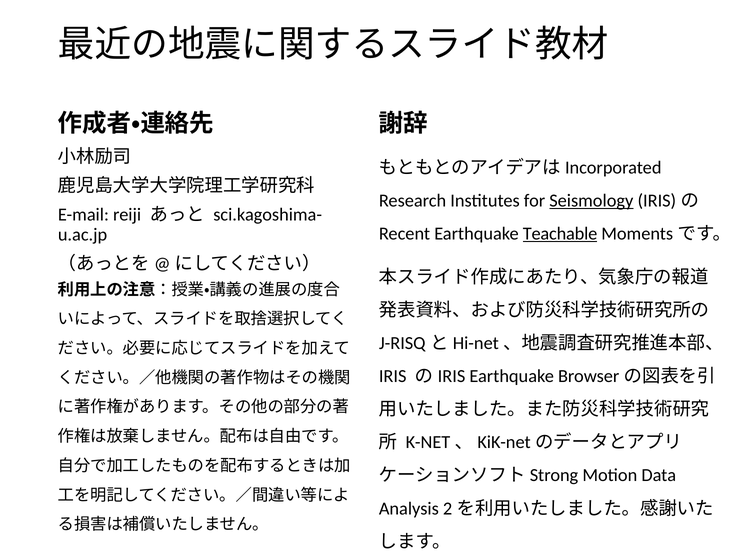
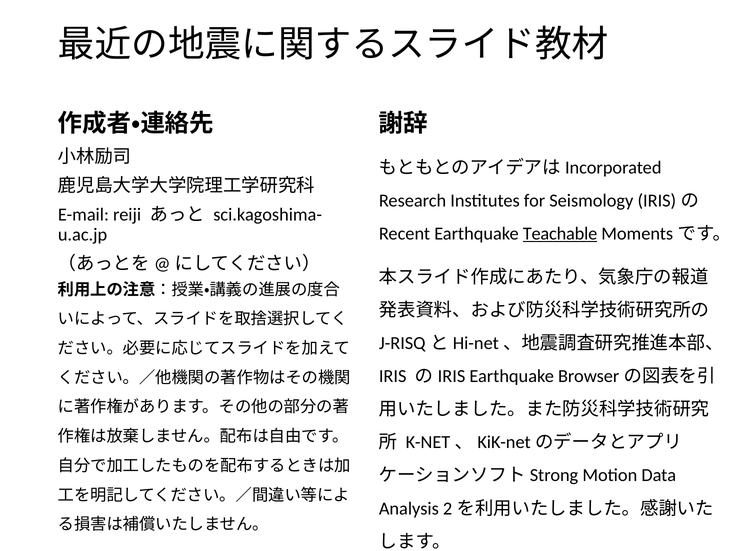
Seismology underline: present -> none
